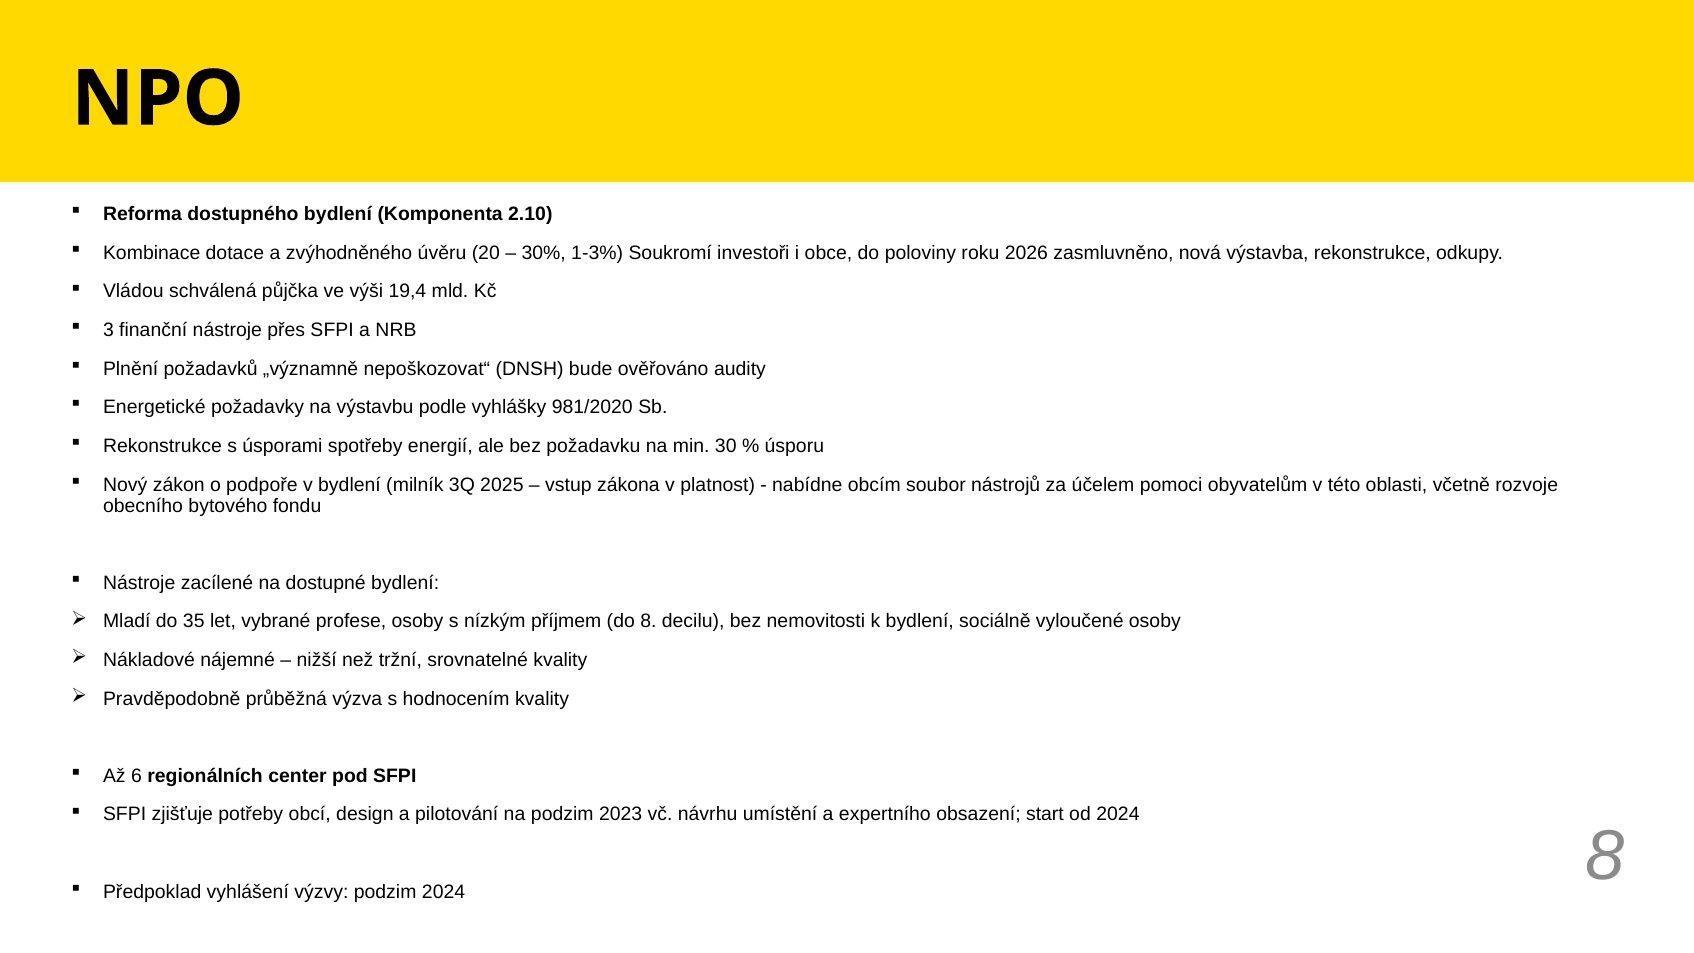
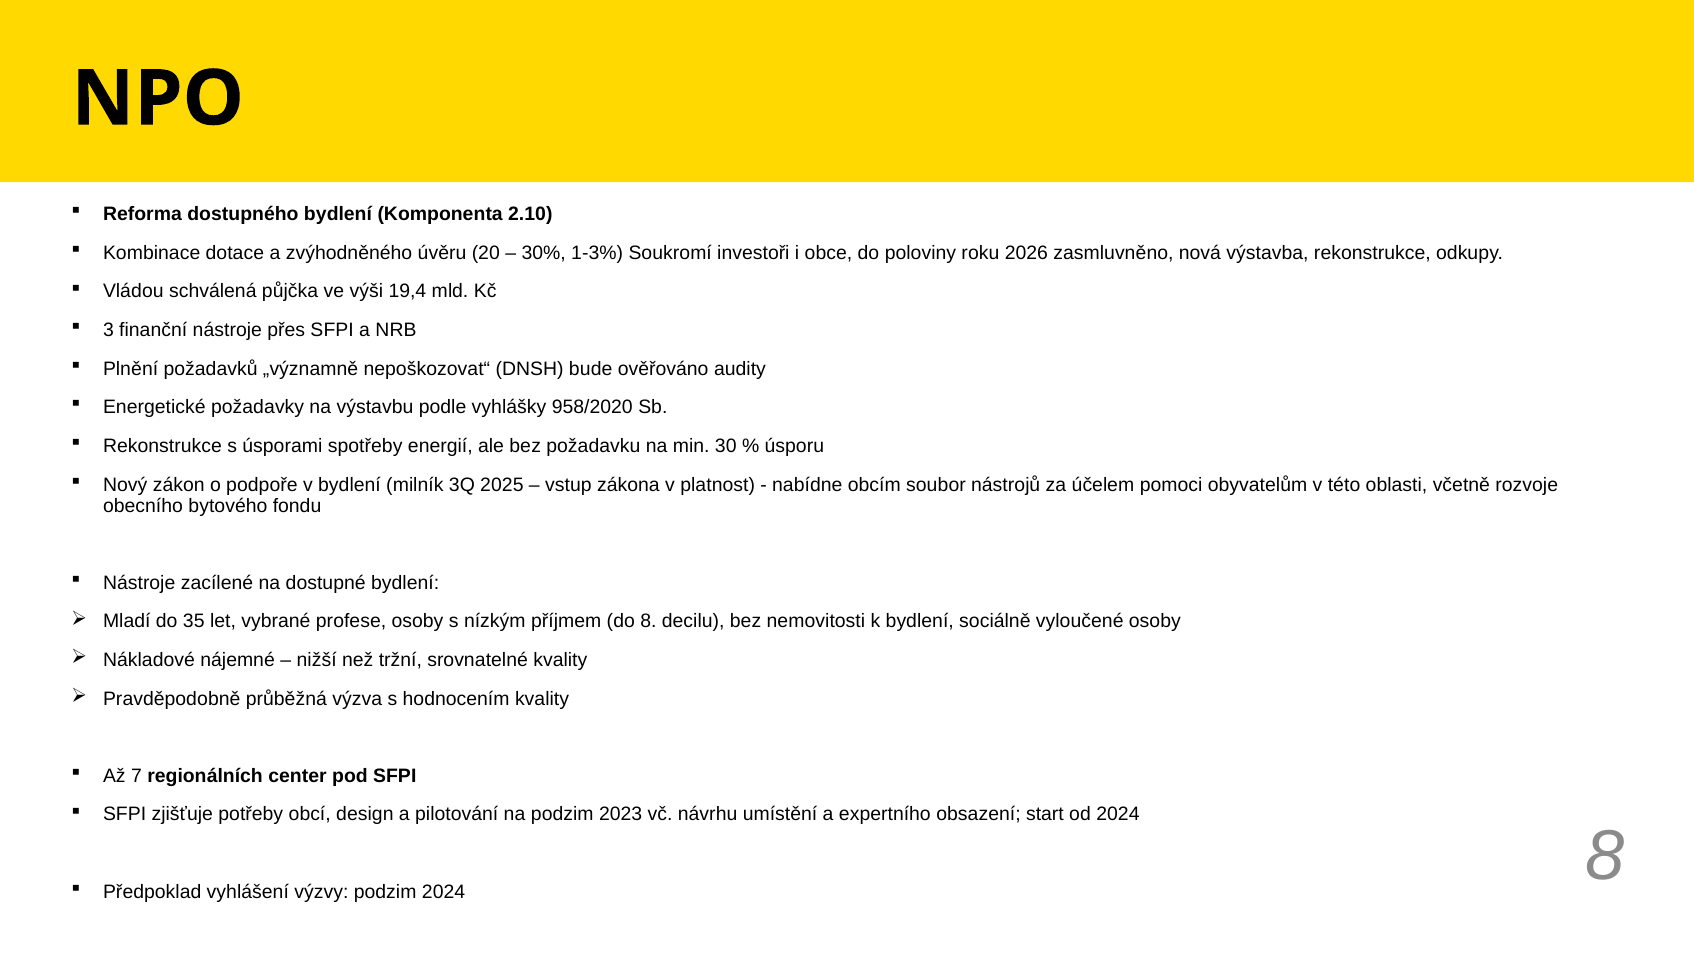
981/2020: 981/2020 -> 958/2020
6: 6 -> 7
